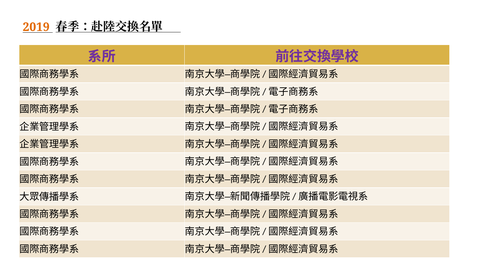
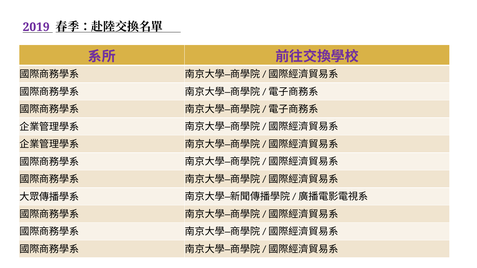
2019 colour: orange -> purple
